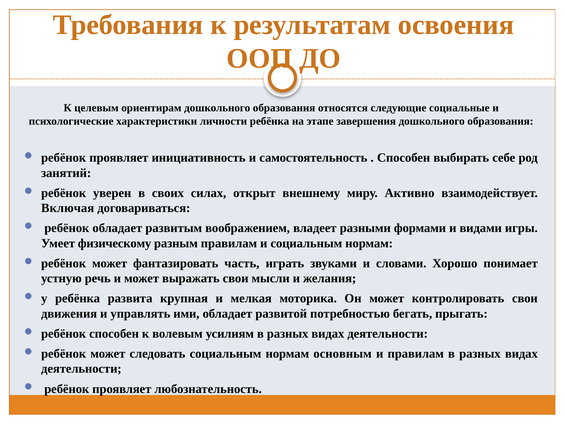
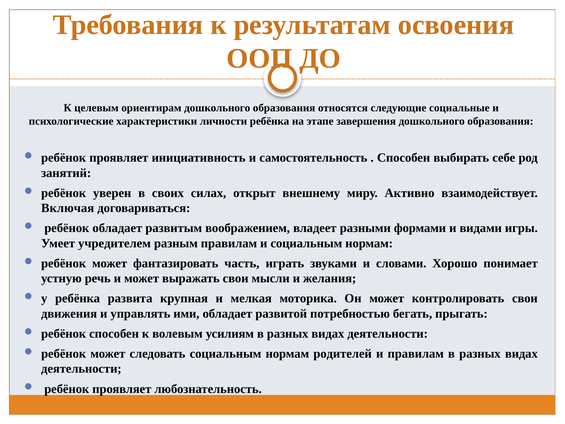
физическому: физическому -> учредителем
основным: основным -> родителей
